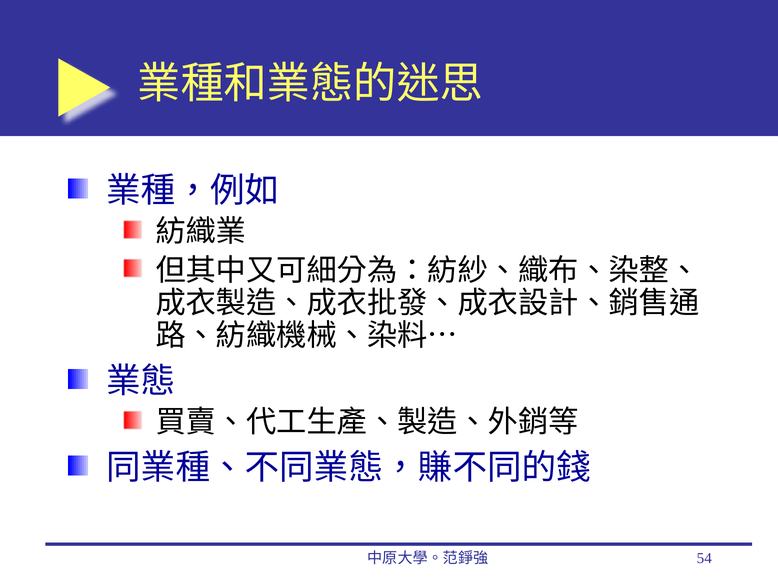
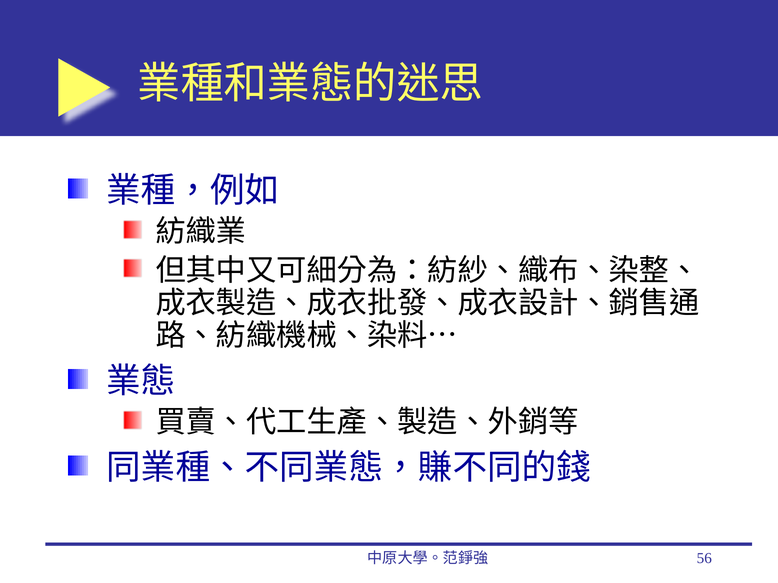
54: 54 -> 56
